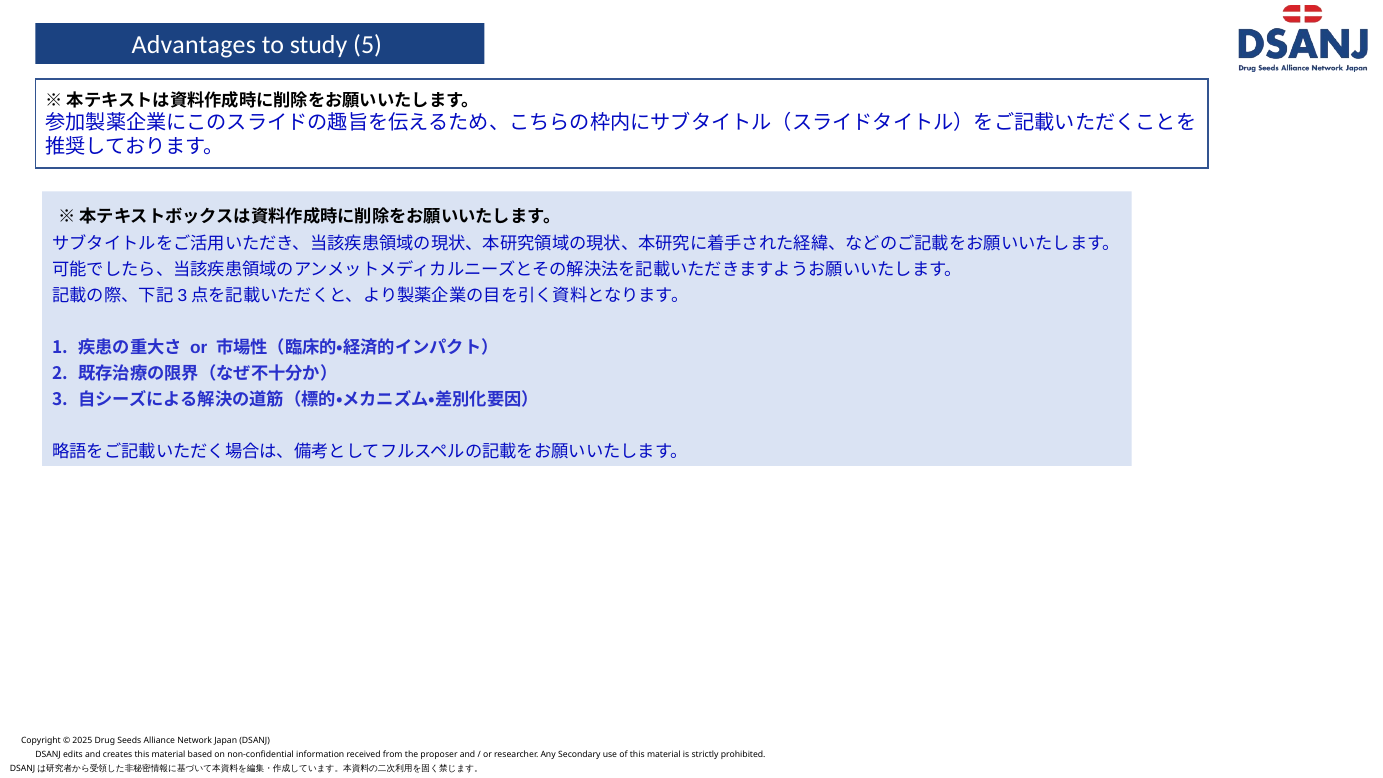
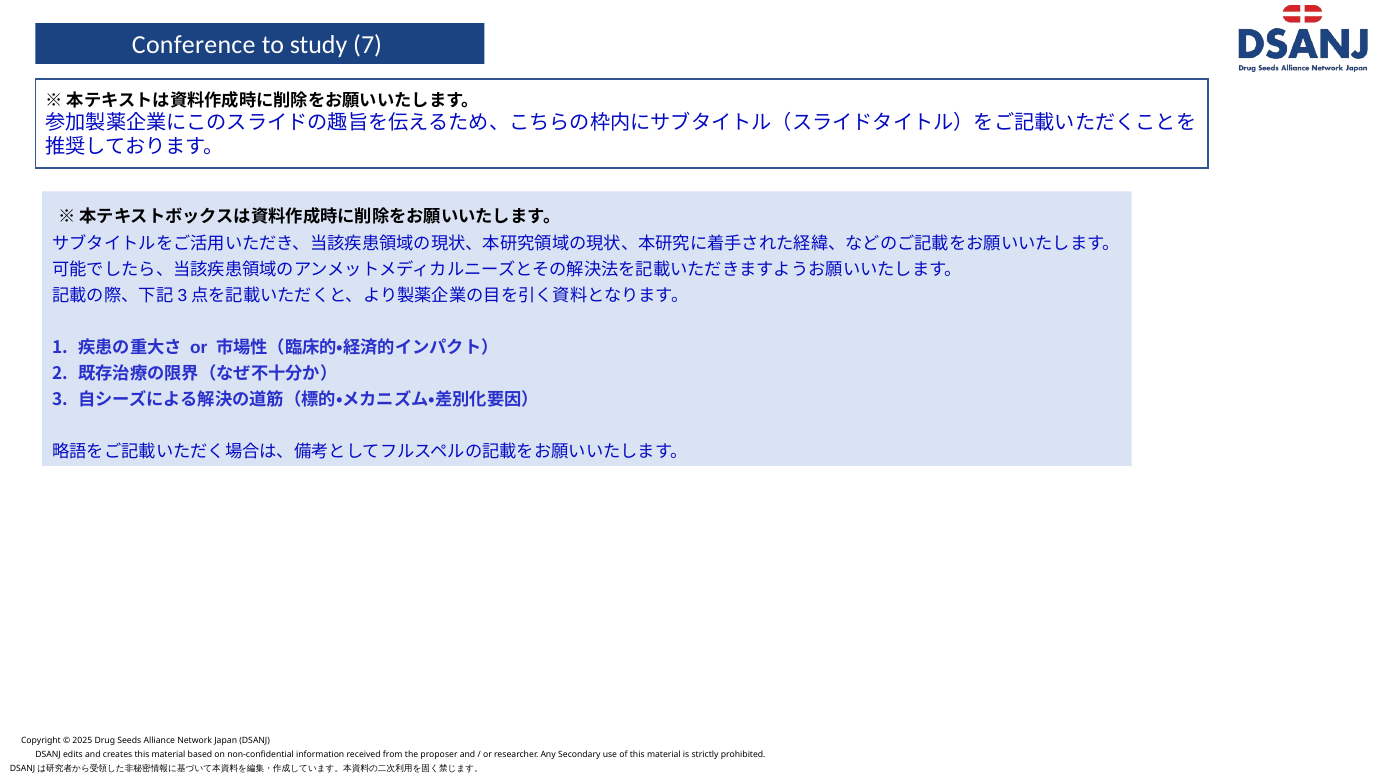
Advantages: Advantages -> Conference
5: 5 -> 7
